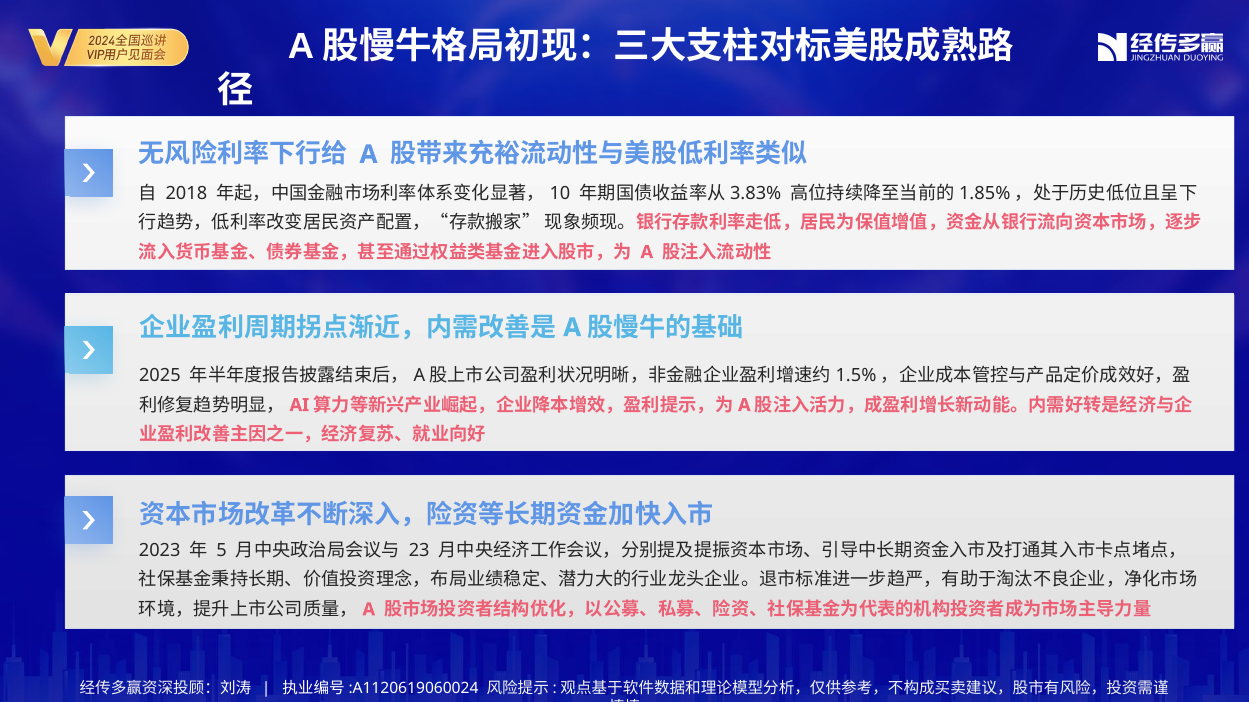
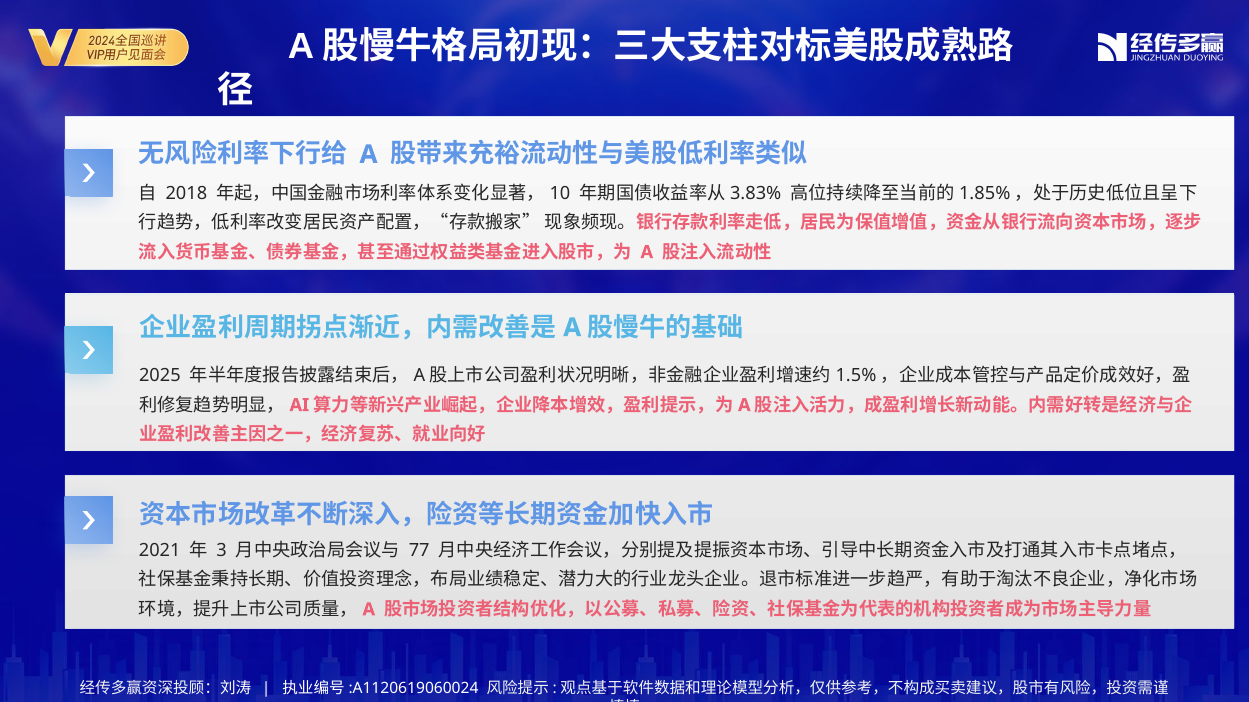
2023: 2023 -> 2021
5: 5 -> 3
23: 23 -> 77
